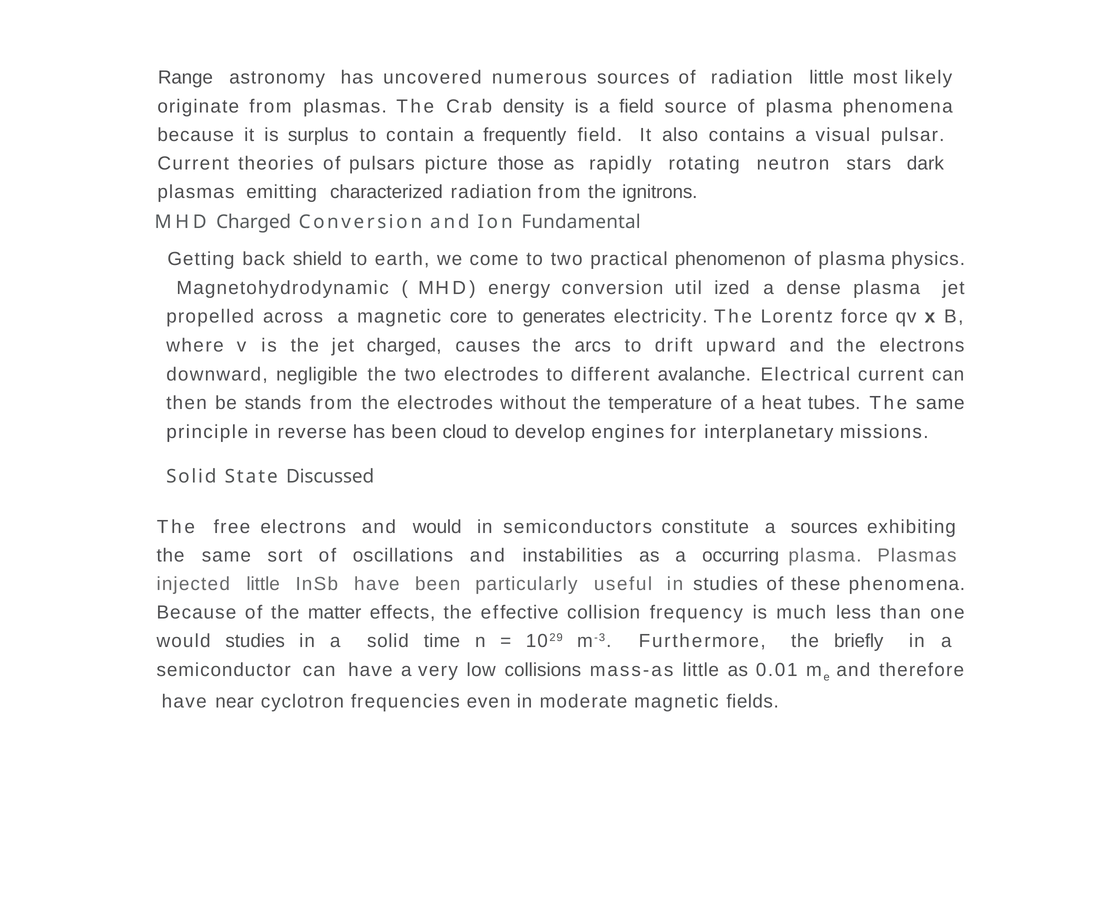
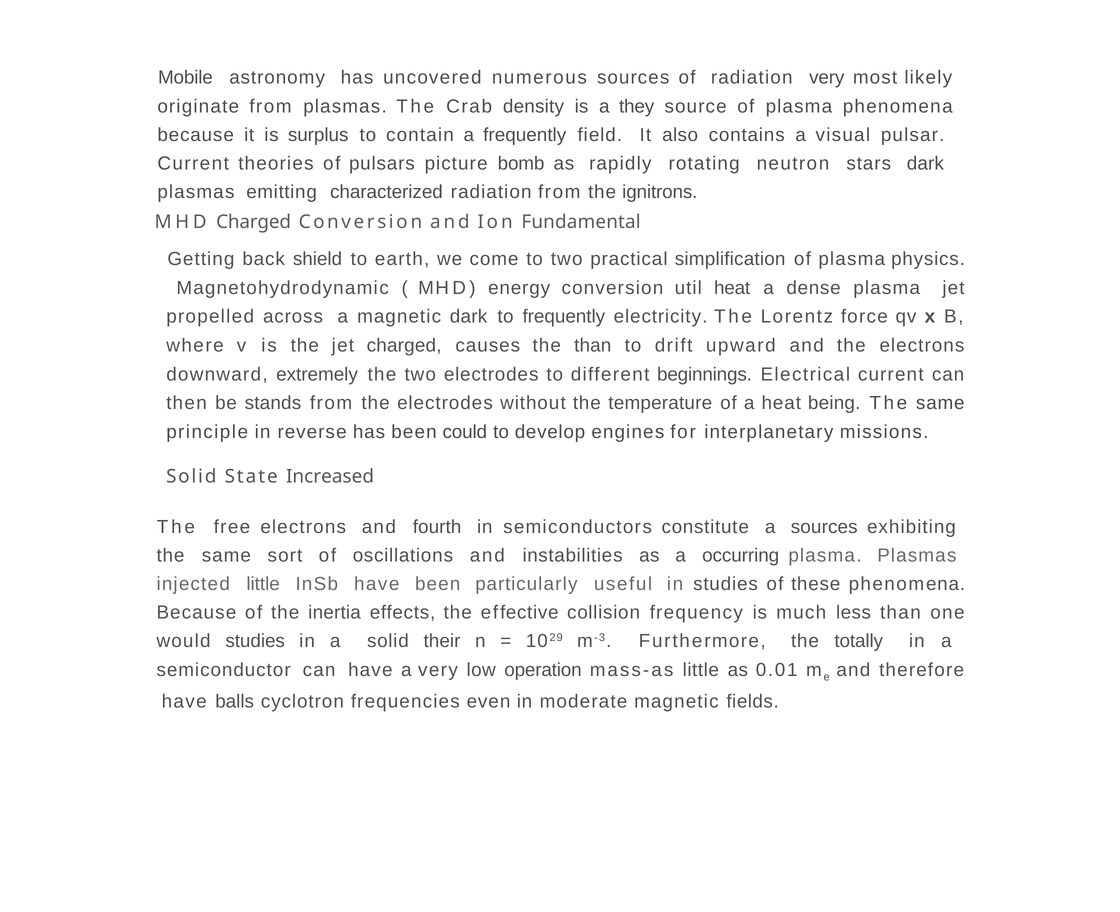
Range: Range -> Mobile
radiation little: little -> very
a field: field -> they
those: those -> bomb
phenomenon: phenomenon -> simplification
ized at (732, 288): ized -> heat
magnetic core: core -> dark
to generates: generates -> frequently
the arcs: arcs -> than
negligible: negligible -> extremely
avalanche: avalanche -> beginnings
tubes: tubes -> being
cloud: cloud -> could
Discussed: Discussed -> Increased
and would: would -> fourth
matter: matter -> inertia
time: time -> their
briefly: briefly -> totally
collisions: collisions -> operation
near: near -> balls
